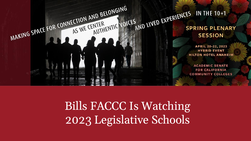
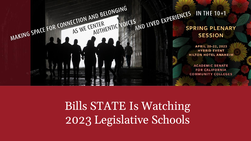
FACCC: FACCC -> STATE
